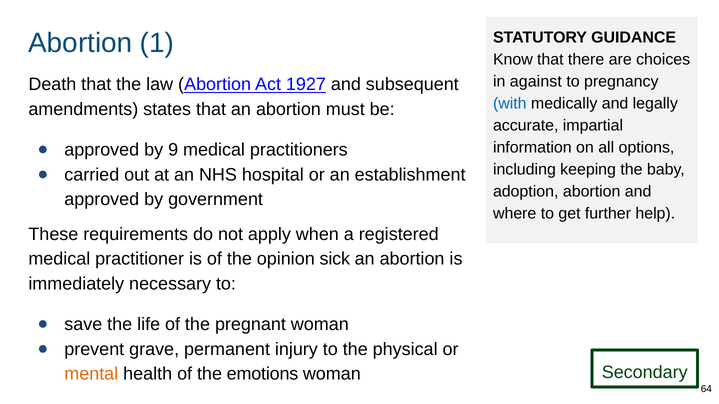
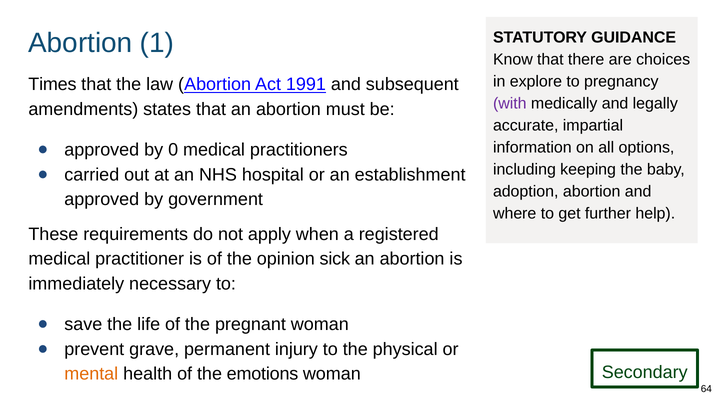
against: against -> explore
Death: Death -> Times
1927: 1927 -> 1991
with colour: blue -> purple
9: 9 -> 0
